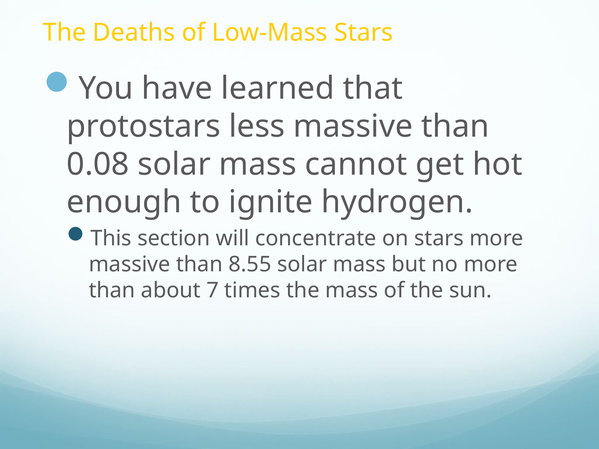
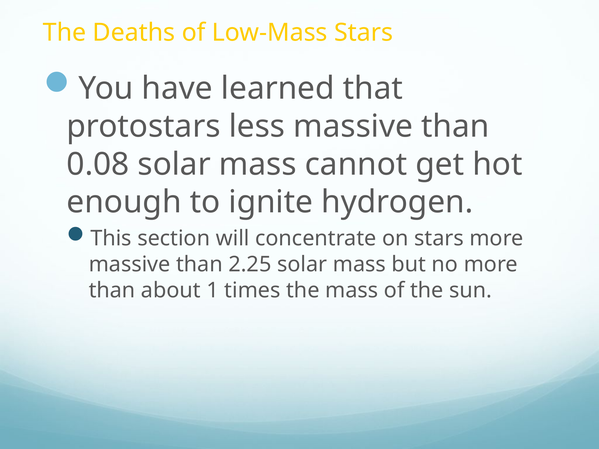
8.55: 8.55 -> 2.25
7: 7 -> 1
